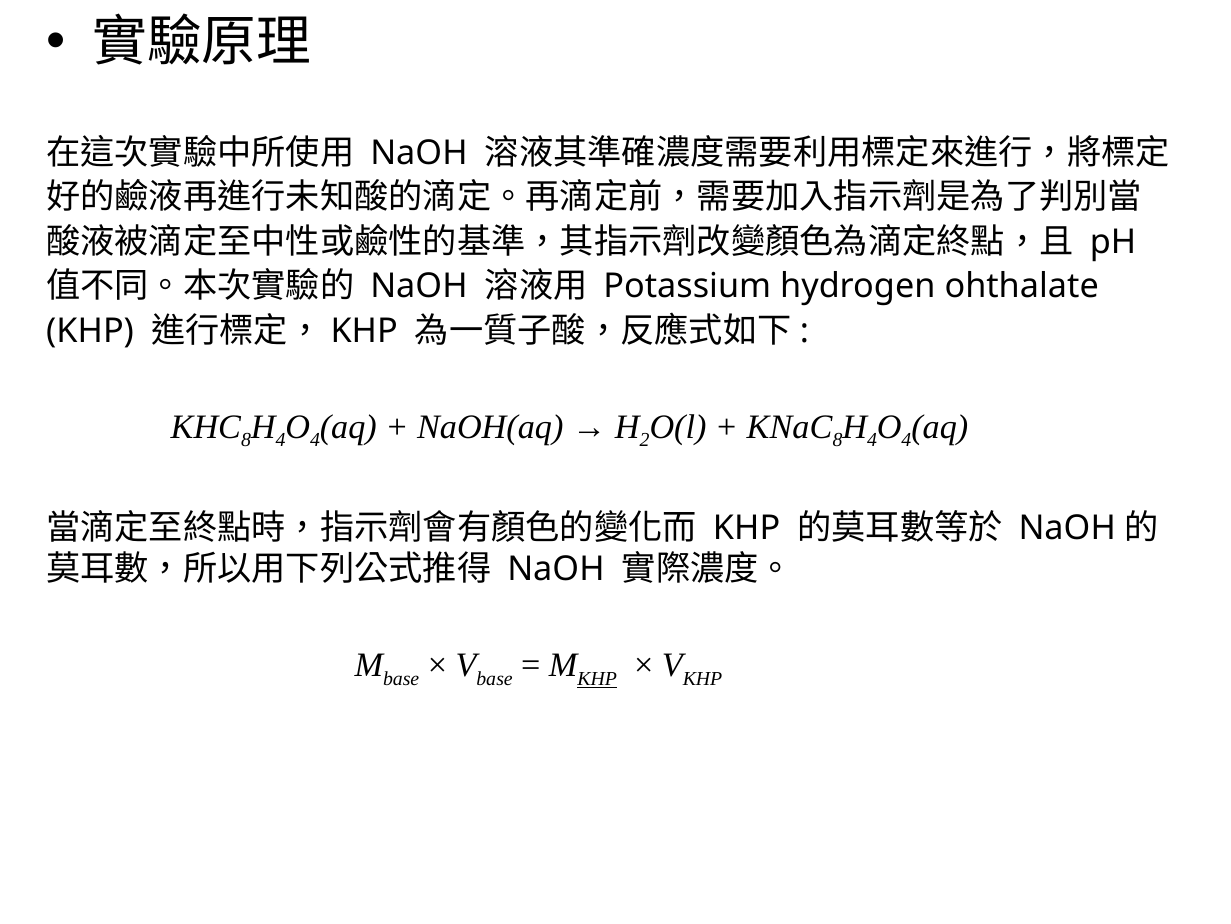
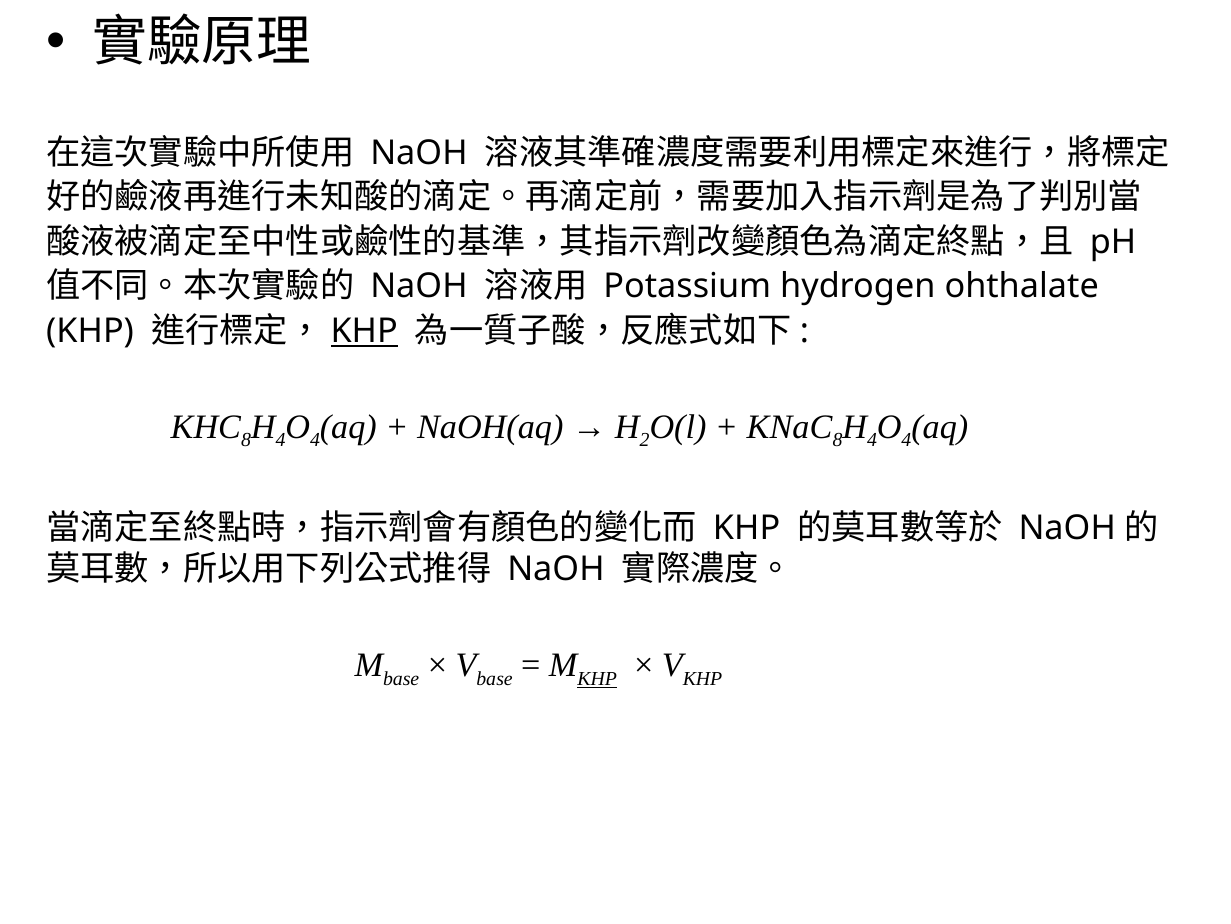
KHP at (364, 331) underline: none -> present
